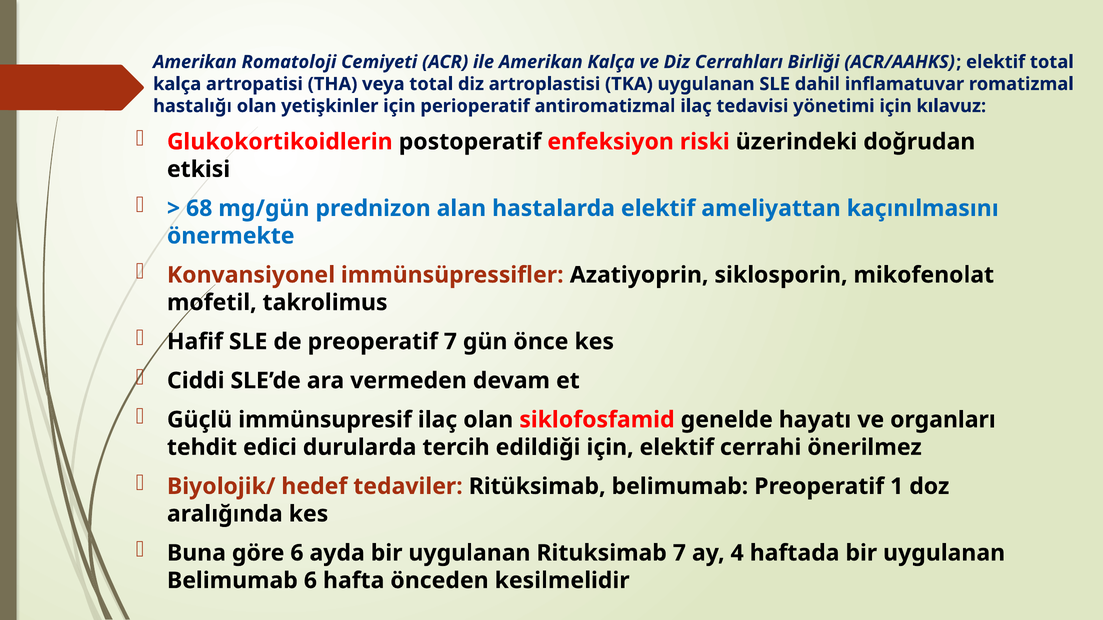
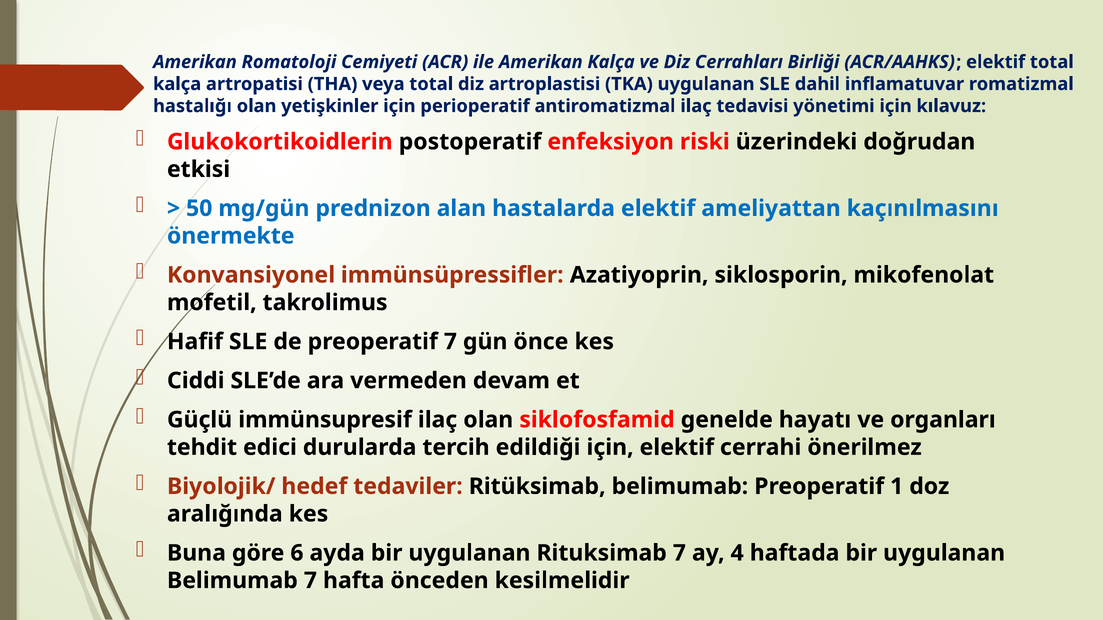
68: 68 -> 50
Belimumab 6: 6 -> 7
